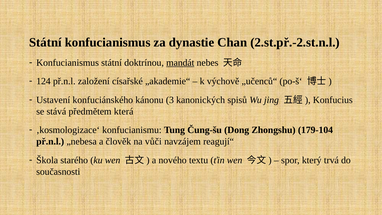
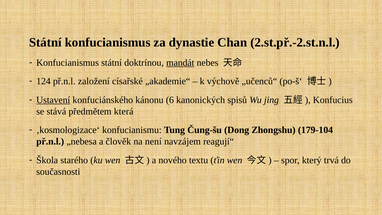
Ustavení underline: none -> present
3: 3 -> 6
vůči: vůči -> není
